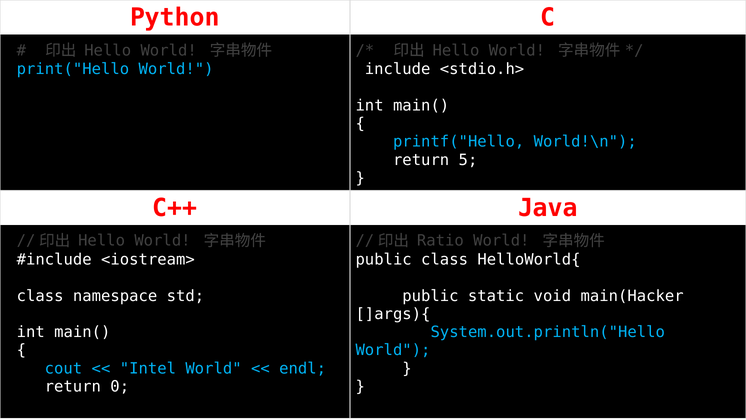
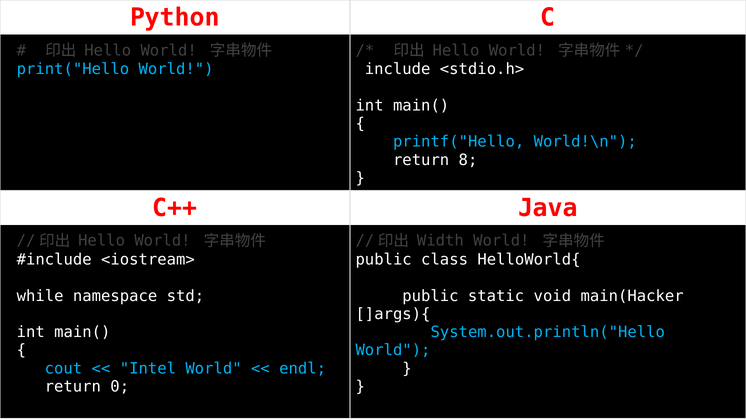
5: 5 -> 8
Ratio: Ratio -> Width
class at (40, 296): class -> while
